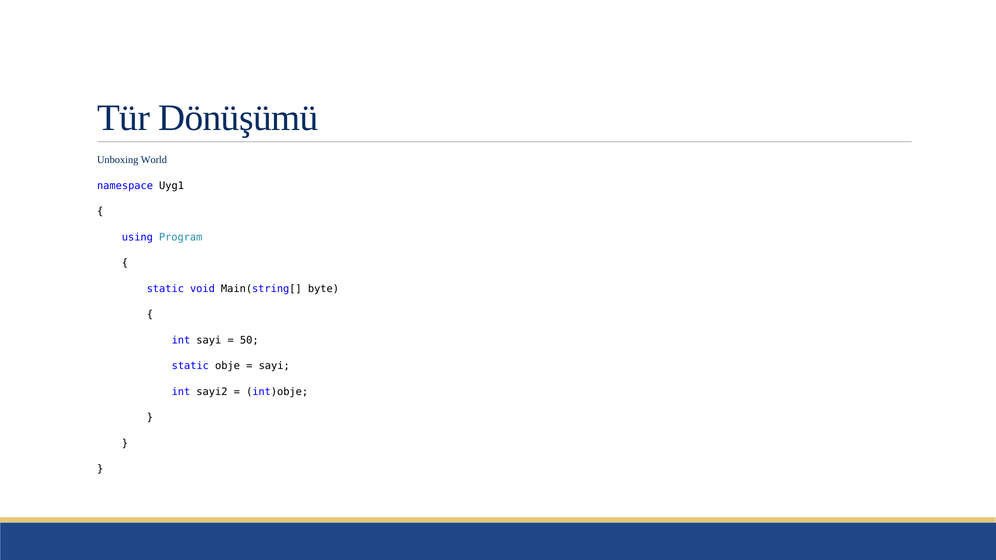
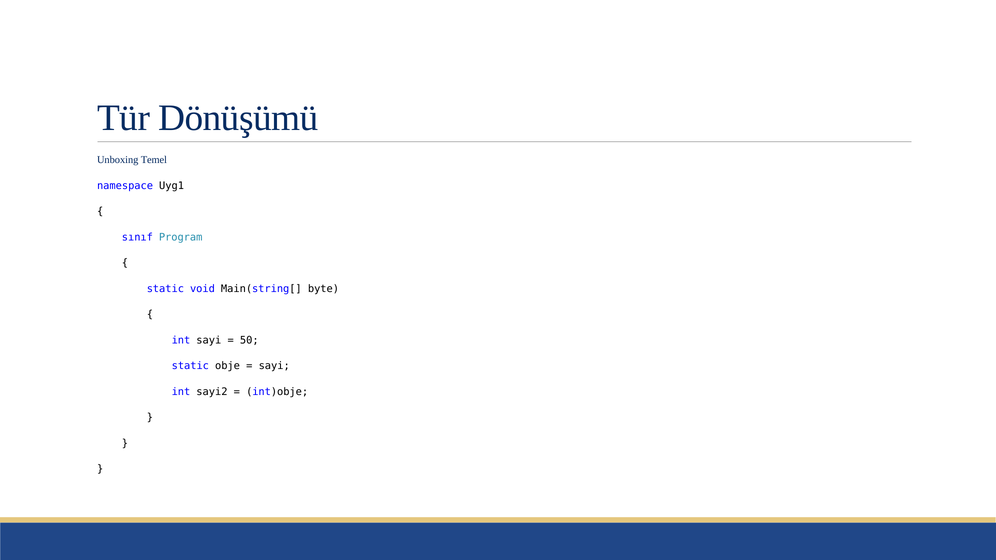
World: World -> Temel
using: using -> sınıf
